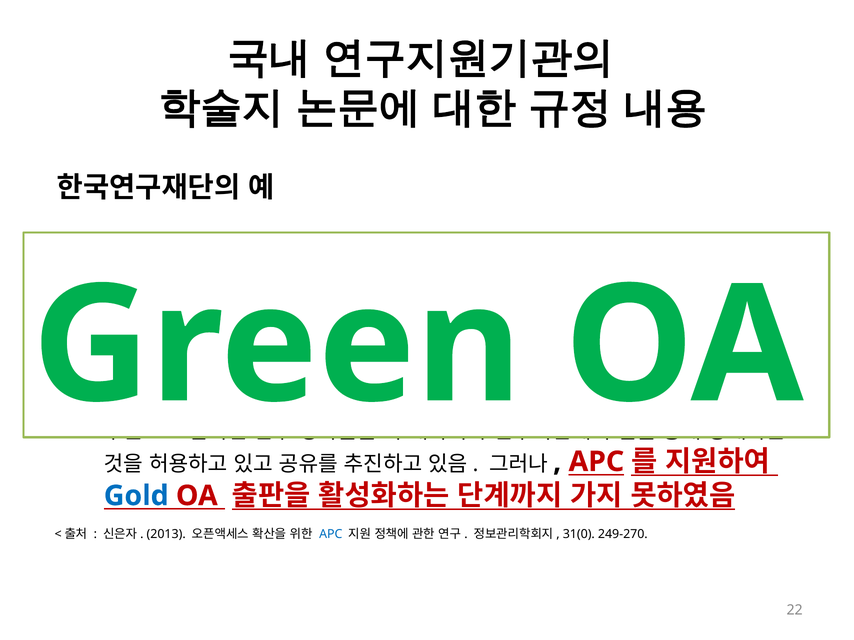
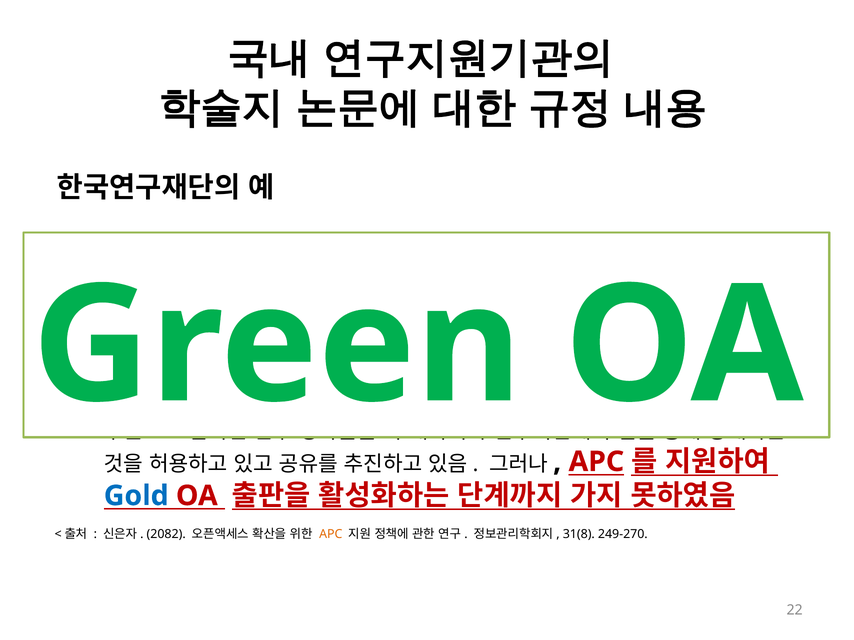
2013: 2013 -> 2082
APC at (331, 535) colour: blue -> orange
31(0: 31(0 -> 31(8
